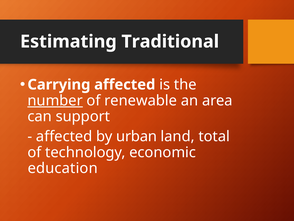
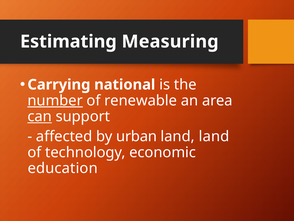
Traditional: Traditional -> Measuring
Carrying affected: affected -> national
can underline: none -> present
land total: total -> land
